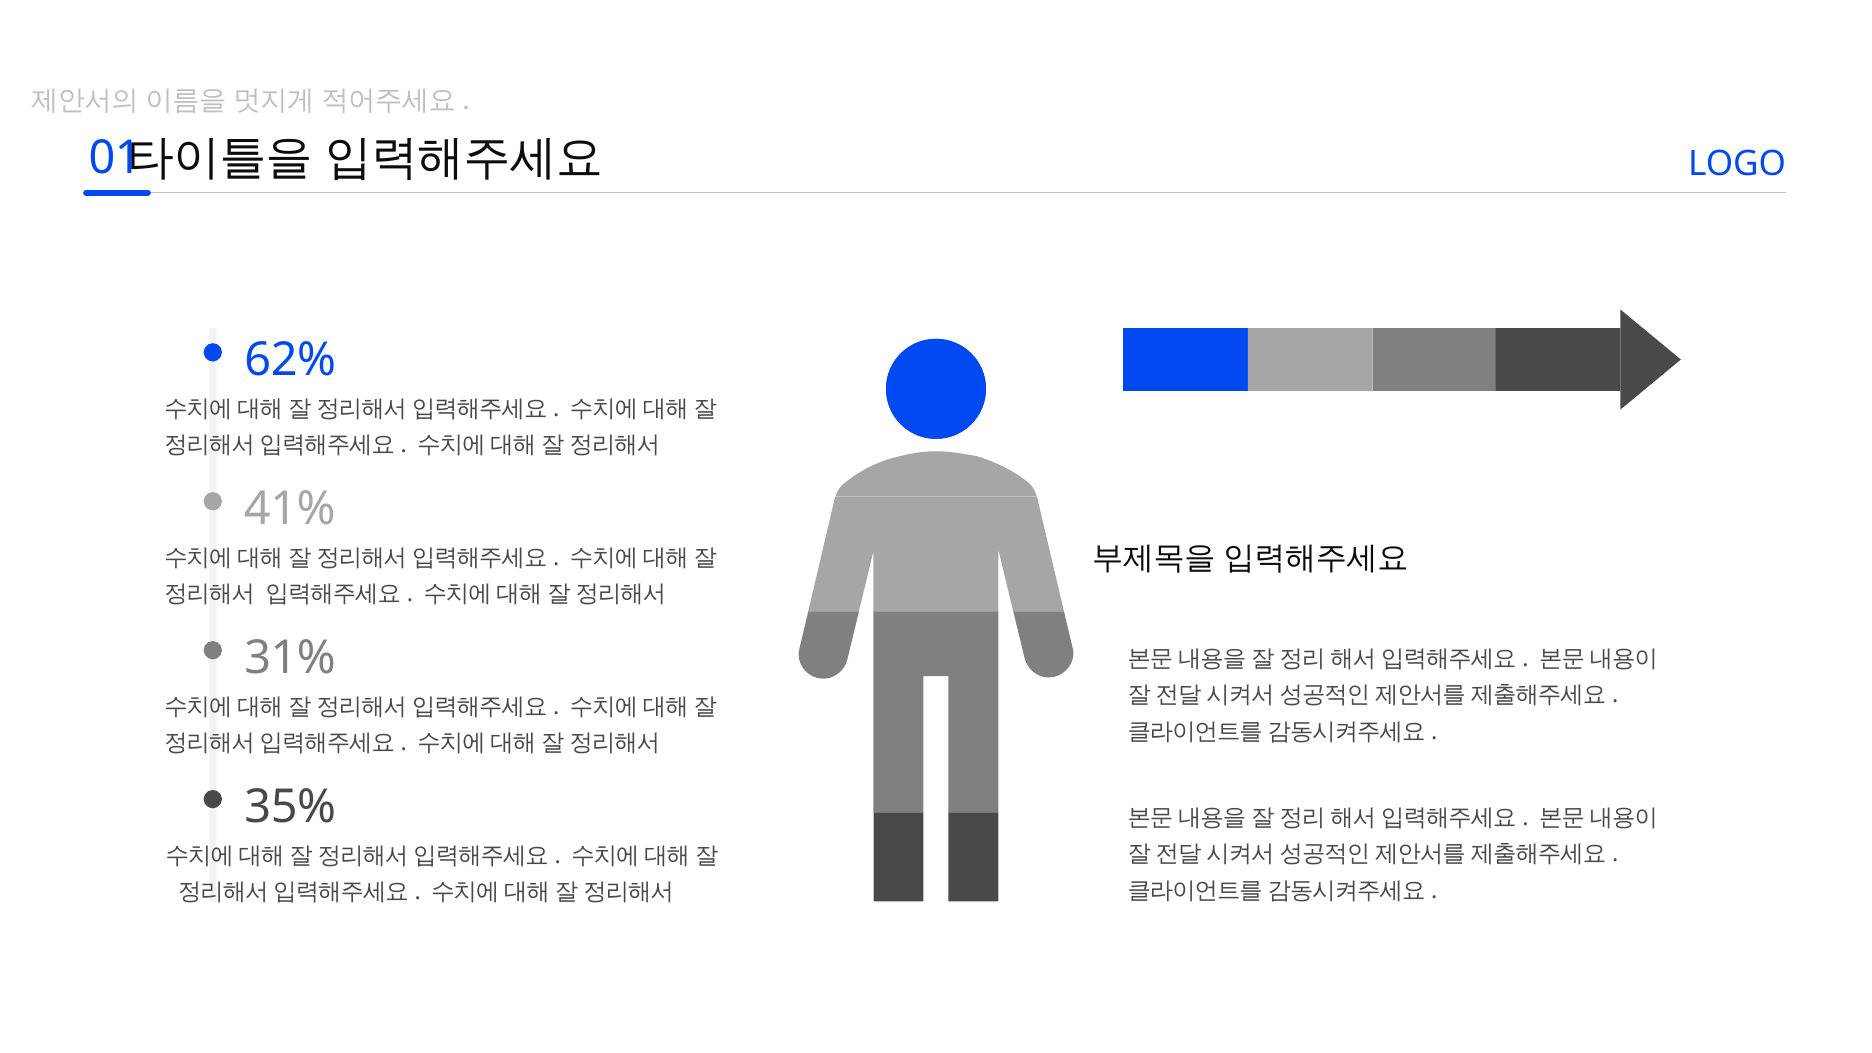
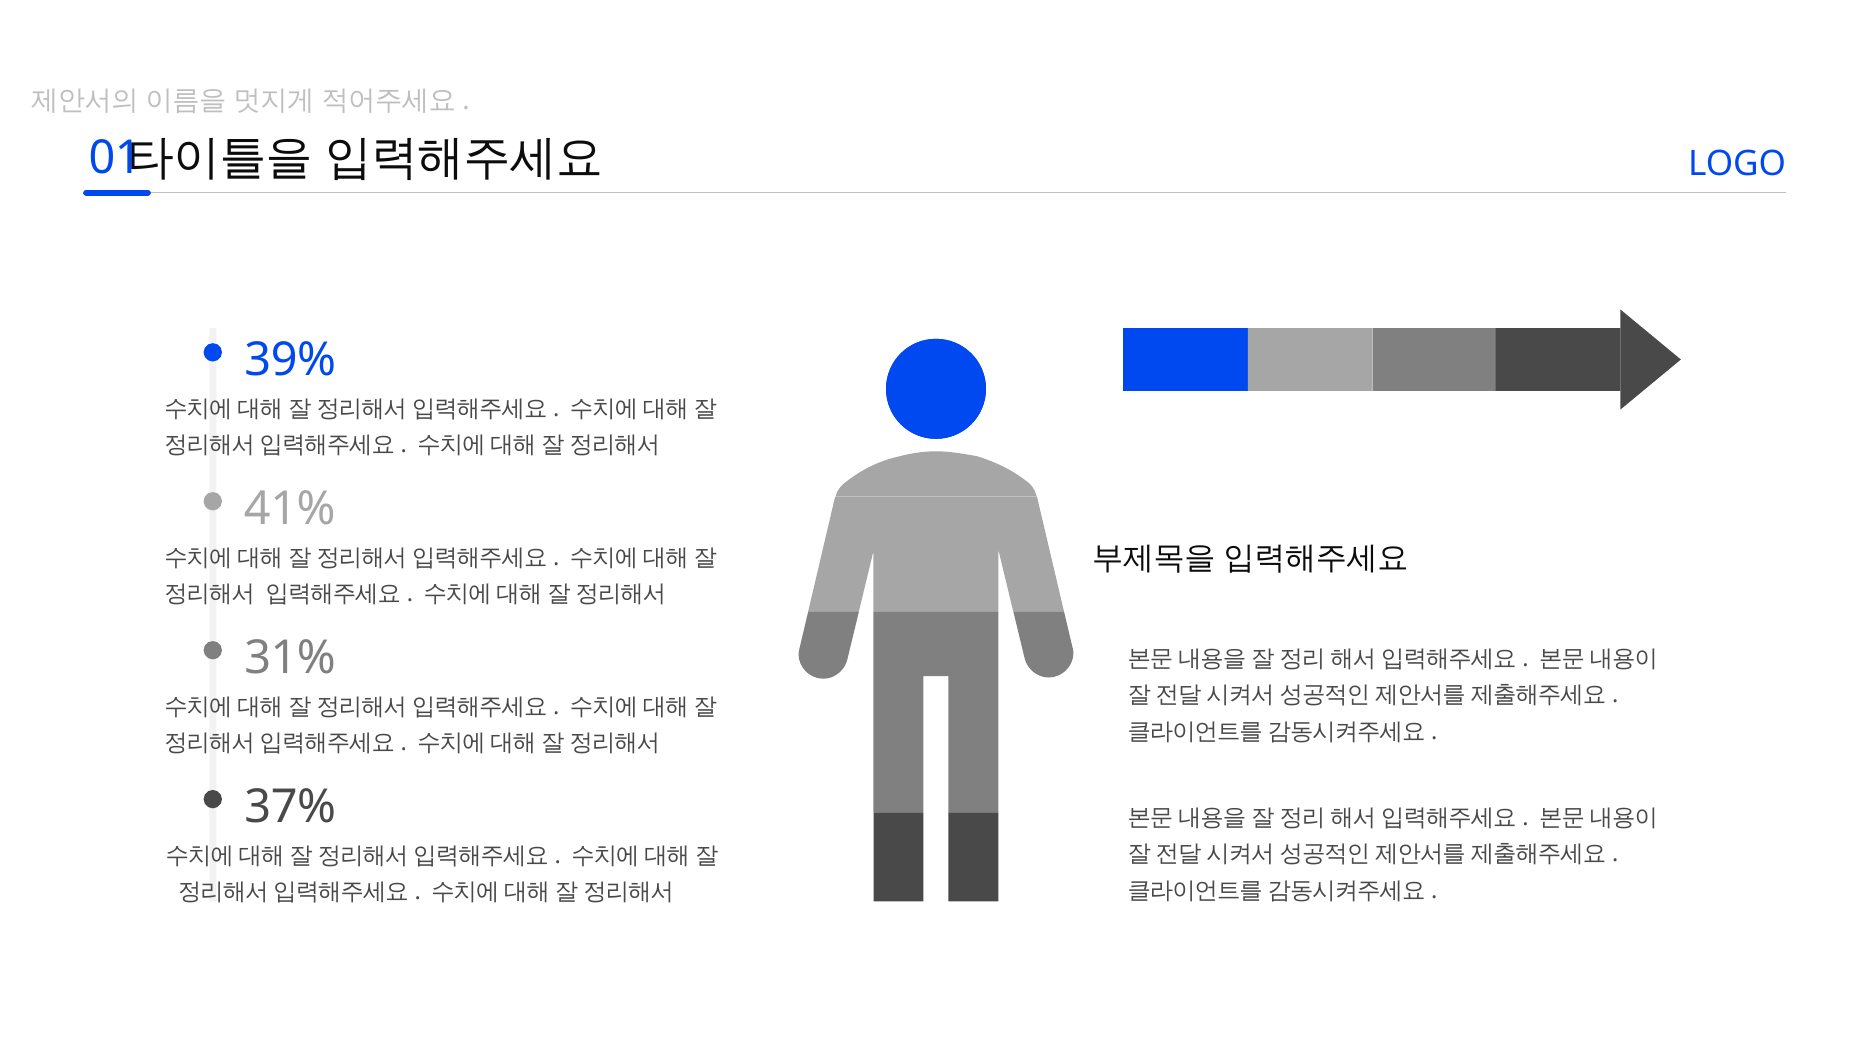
62%: 62% -> 39%
35%: 35% -> 37%
